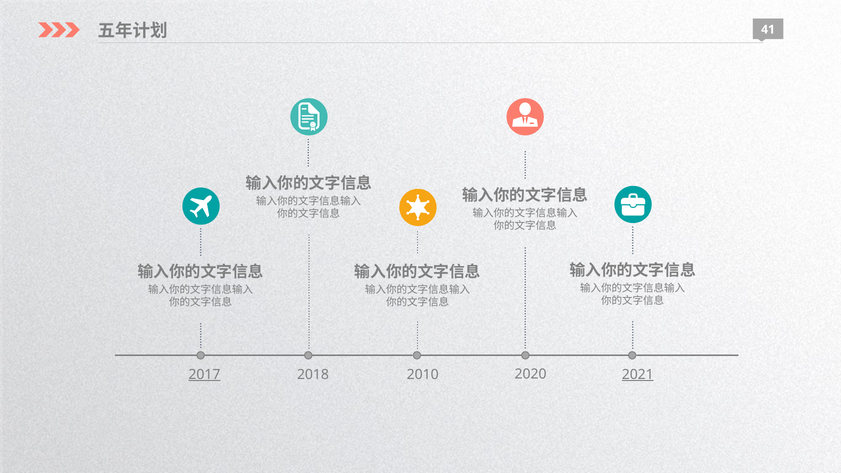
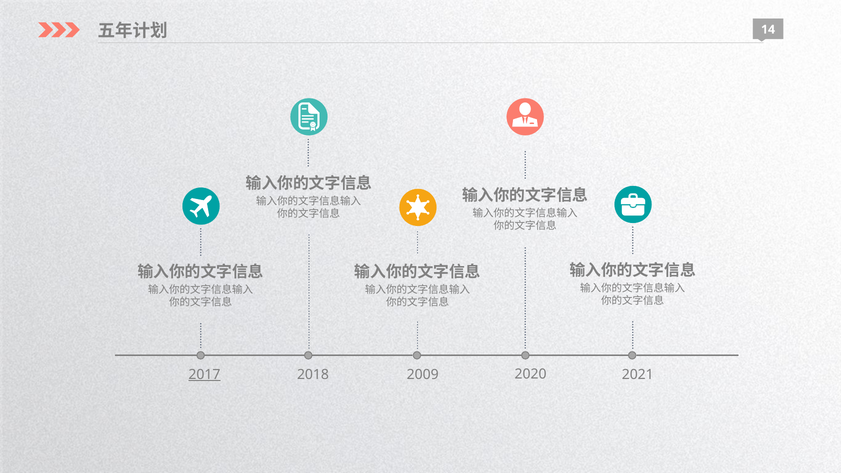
41: 41 -> 14
2010: 2010 -> 2009
2021 underline: present -> none
